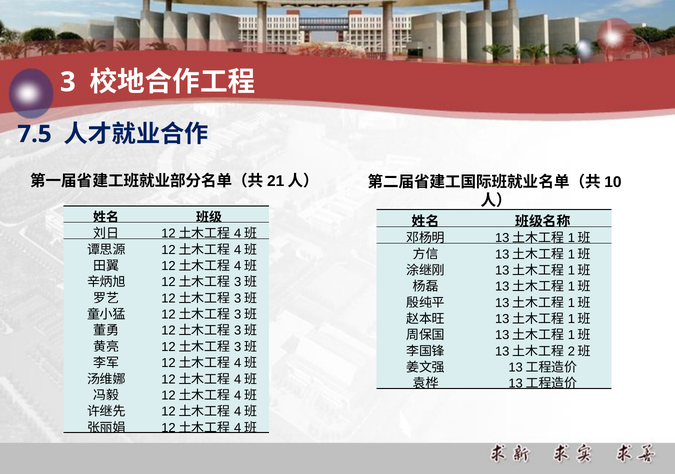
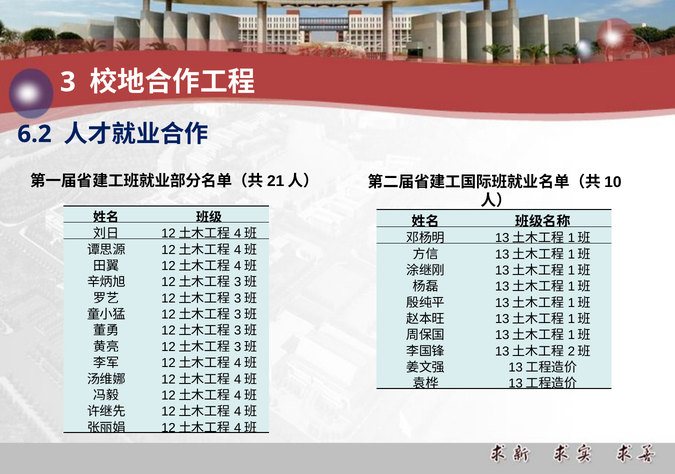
7.5: 7.5 -> 6.2
